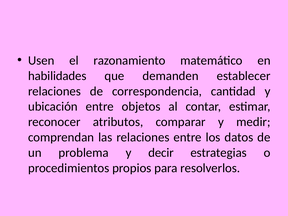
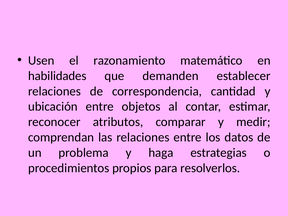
decir: decir -> haga
